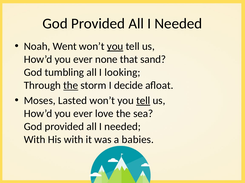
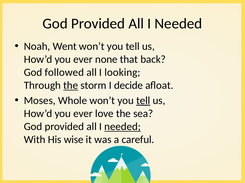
you at (115, 47) underline: present -> none
sand: sand -> back
tumbling: tumbling -> followed
Lasted: Lasted -> Whole
needed at (123, 127) underline: none -> present
His with: with -> wise
babies: babies -> careful
